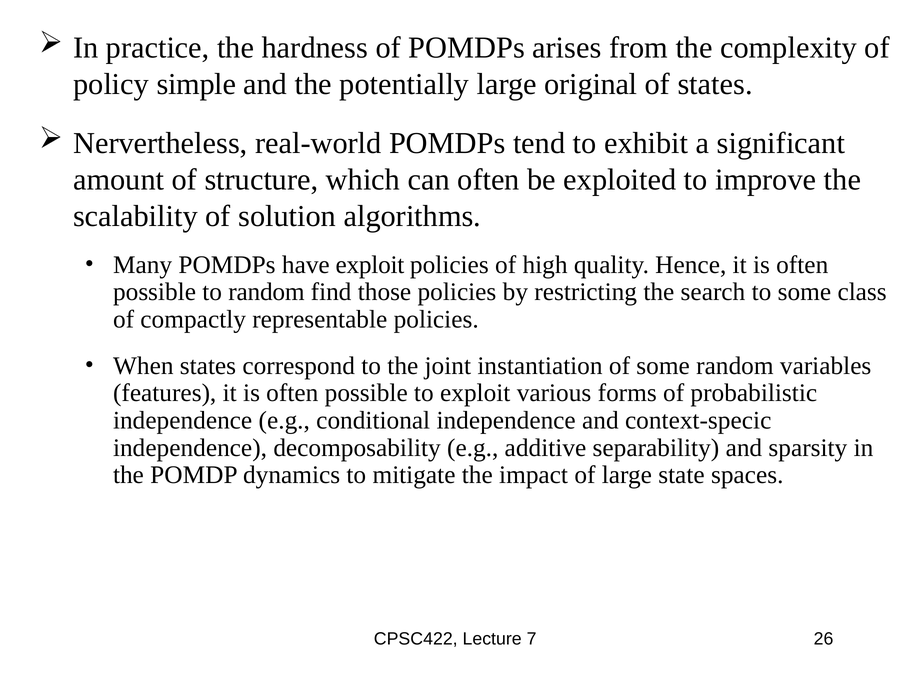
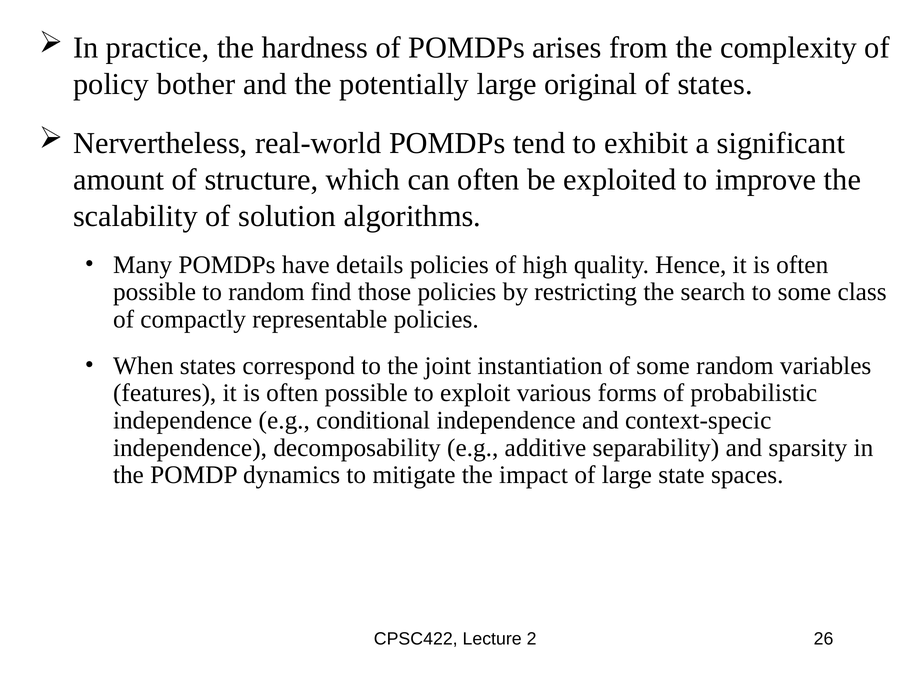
simple: simple -> bother
have exploit: exploit -> details
7: 7 -> 2
